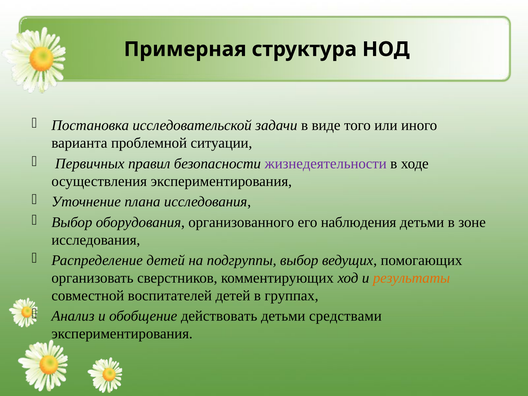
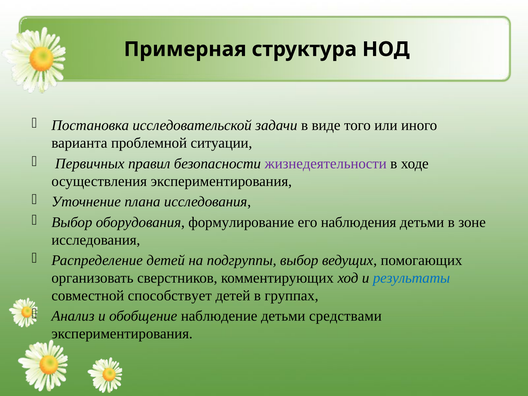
организованного: организованного -> формулирование
результаты colour: orange -> blue
воспитателей: воспитателей -> способствует
действовать: действовать -> наблюдение
